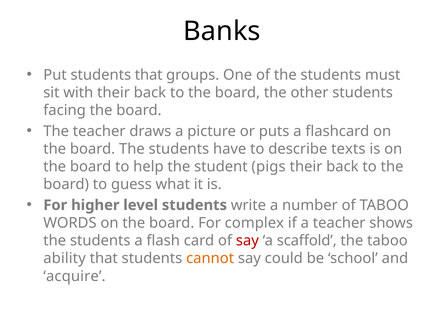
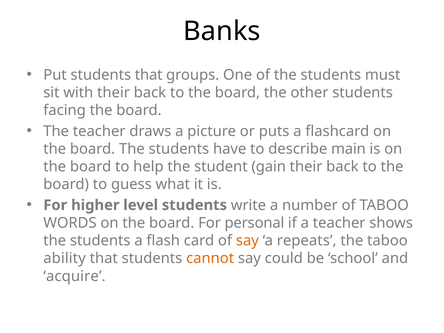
texts: texts -> main
pigs: pigs -> gain
complex: complex -> personal
say at (247, 241) colour: red -> orange
scaffold: scaffold -> repeats
